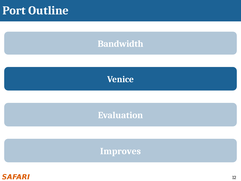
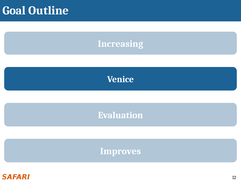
Port: Port -> Goal
Bandwidth: Bandwidth -> Increasing
